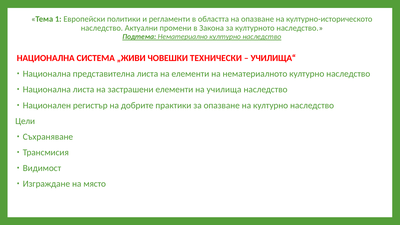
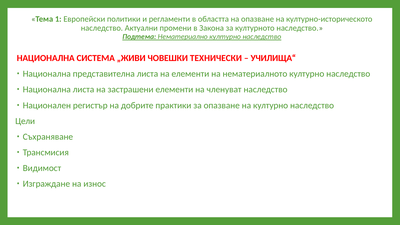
училища: училища -> членуват
място: място -> износ
